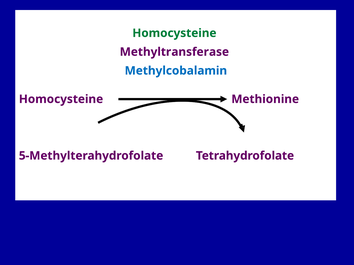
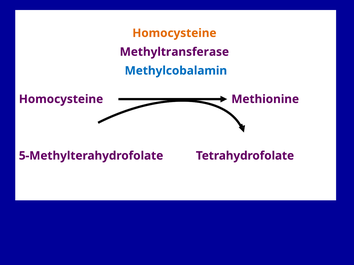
Homocysteine at (174, 33) colour: green -> orange
